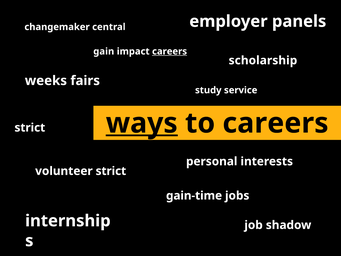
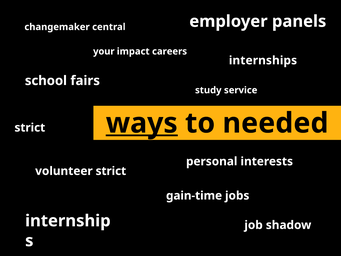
gain: gain -> your
careers at (170, 51) underline: present -> none
scholarship: scholarship -> internships
weeks: weeks -> school
to careers: careers -> needed
